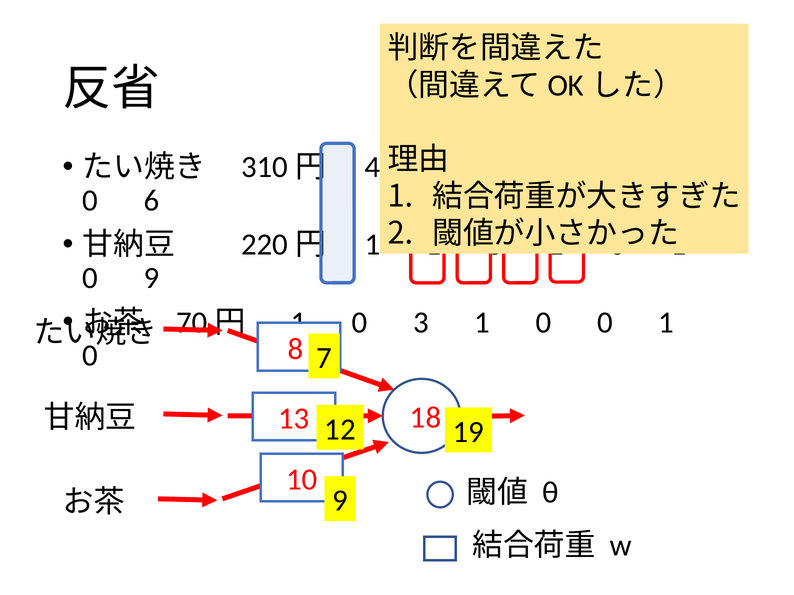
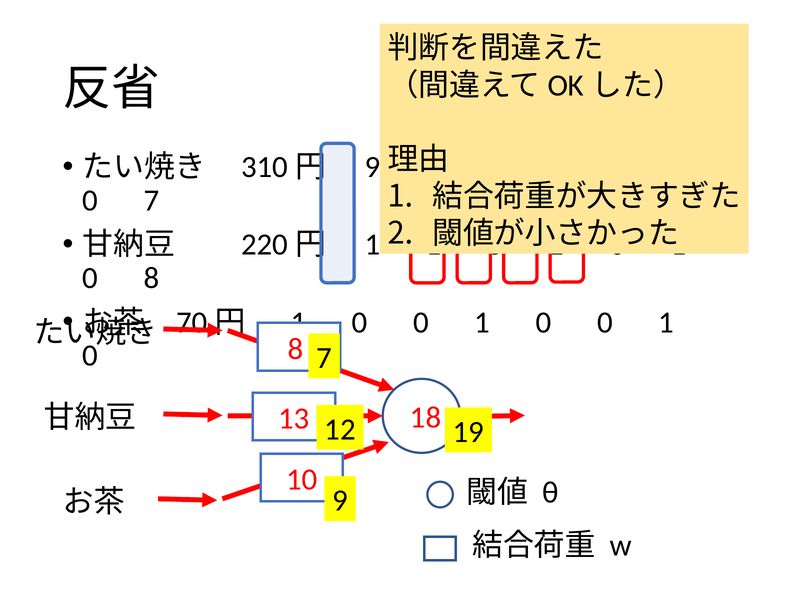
4 at (372, 167): 4 -> 9
0 6: 6 -> 7
0 9: 9 -> 8
3 at (421, 323): 3 -> 0
